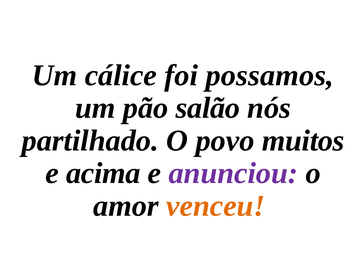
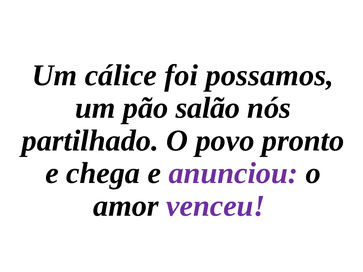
muitos: muitos -> pronto
acima: acima -> chega
venceu colour: orange -> purple
